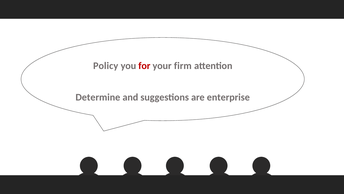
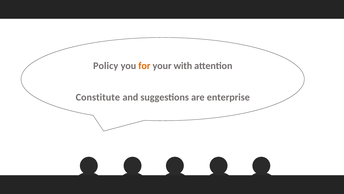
for colour: red -> orange
firm: firm -> with
Determine: Determine -> Constitute
